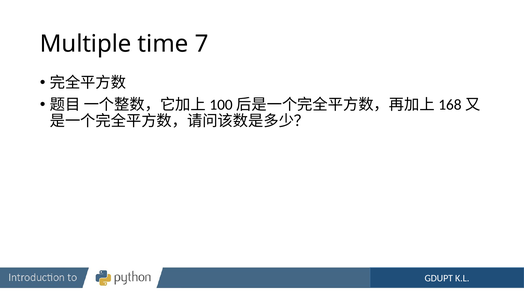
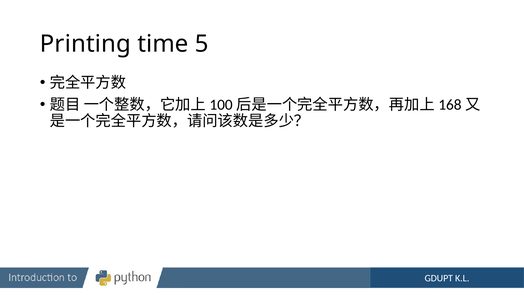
Multiple: Multiple -> Printing
7: 7 -> 5
